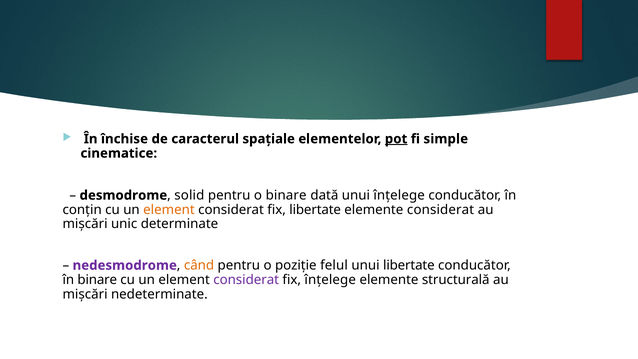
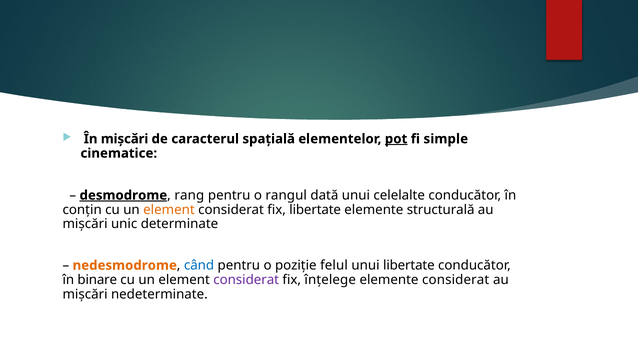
închise: închise -> mișcări
spațiale: spațiale -> spațială
desmodrome underline: none -> present
solid: solid -> rang
o binare: binare -> rangul
unui înțelege: înțelege -> celelalte
elemente considerat: considerat -> structurală
nedesmodrome colour: purple -> orange
când colour: orange -> blue
elemente structurală: structurală -> considerat
